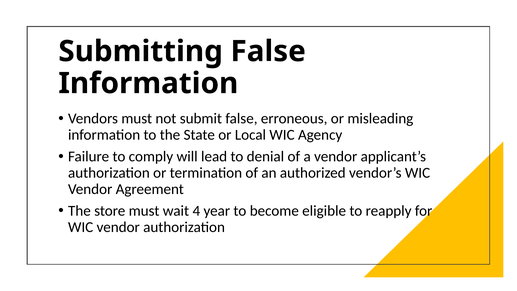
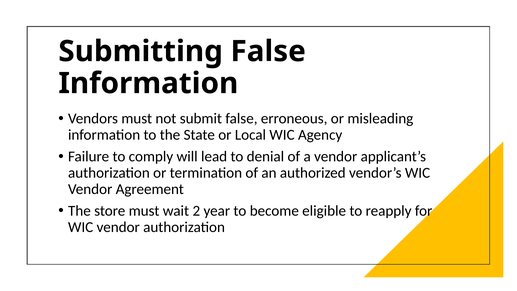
4: 4 -> 2
